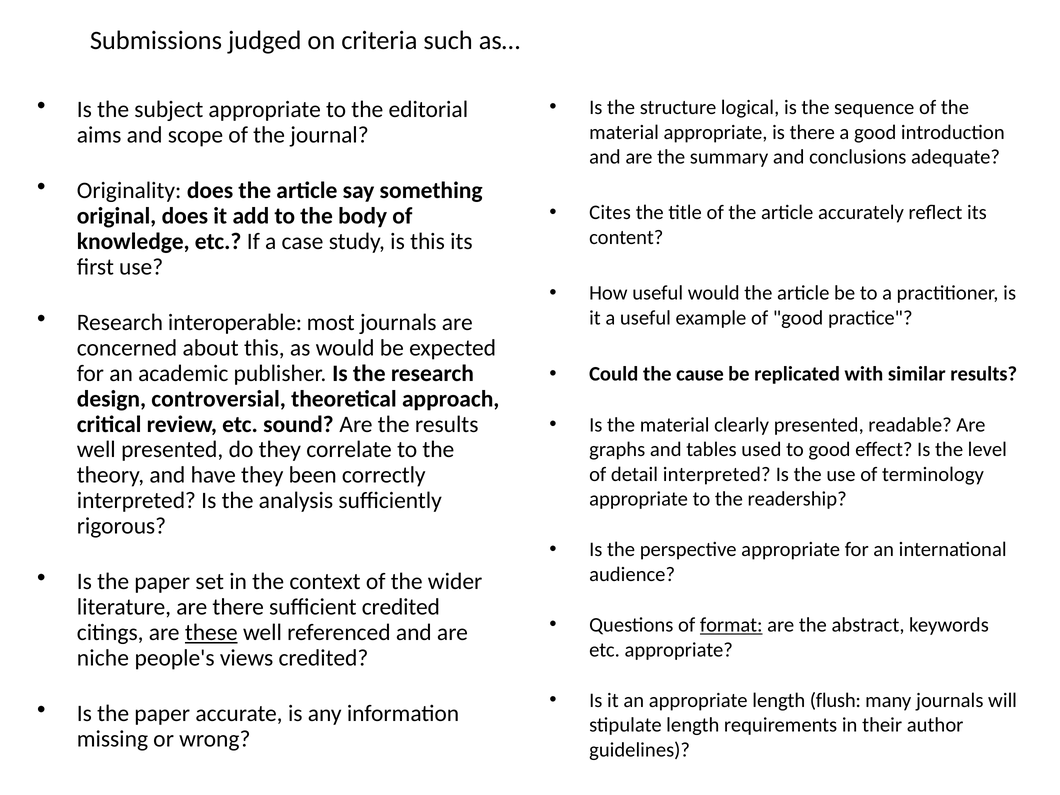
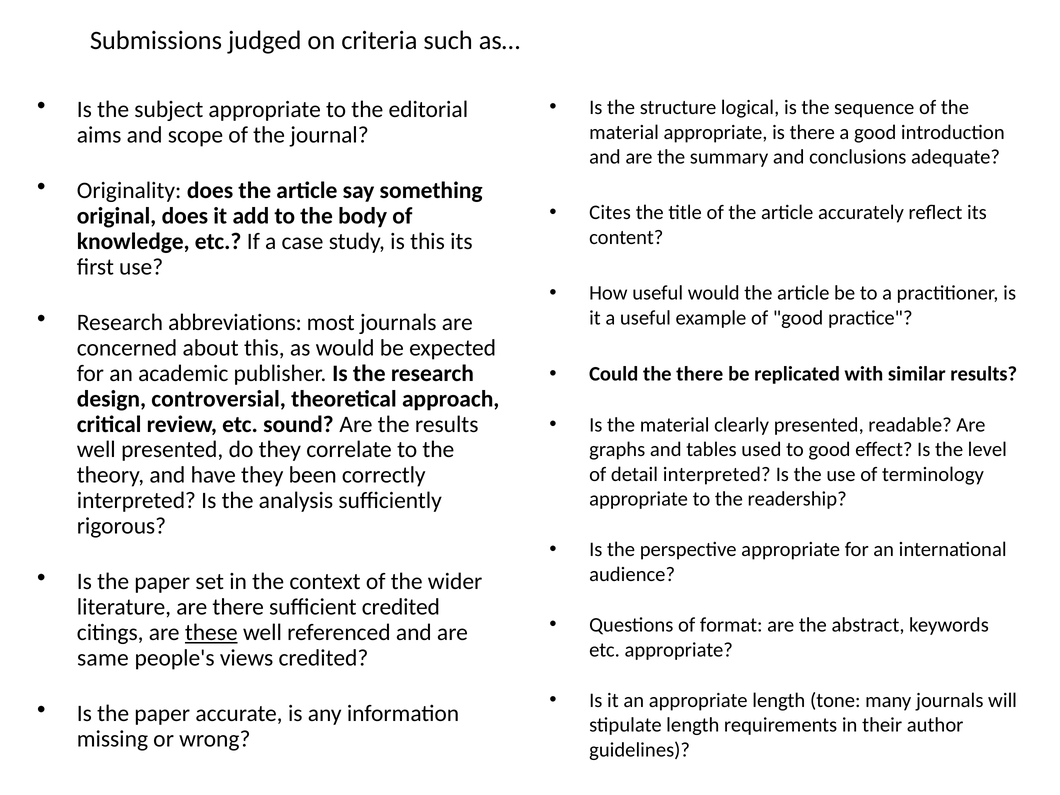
interoperable: interoperable -> abbreviations
the cause: cause -> there
format underline: present -> none
niche: niche -> same
flush: flush -> tone
